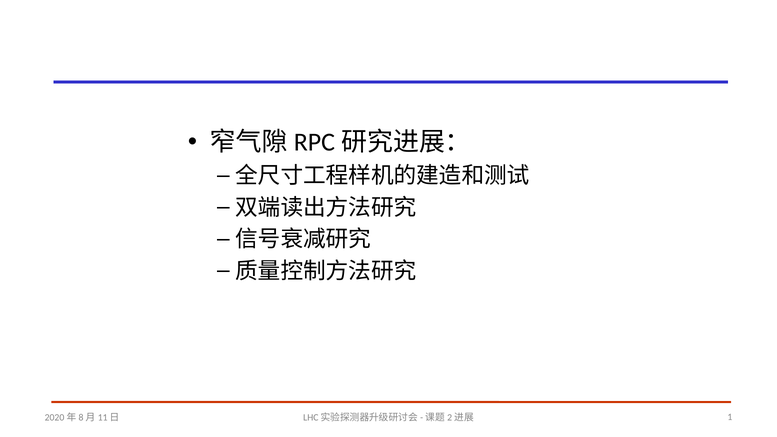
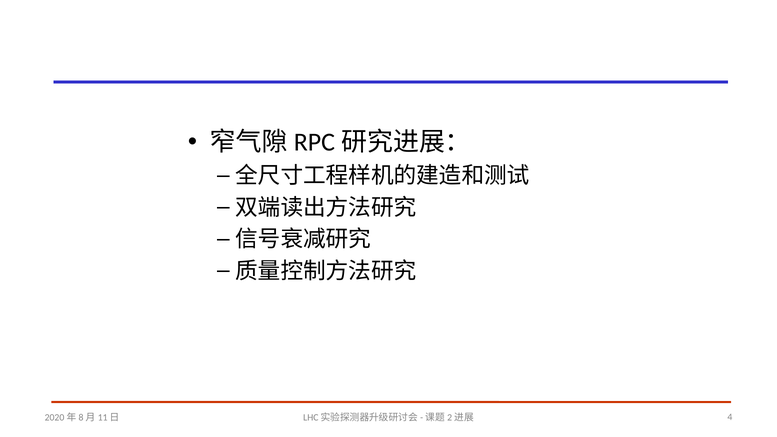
1: 1 -> 4
